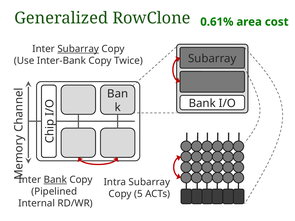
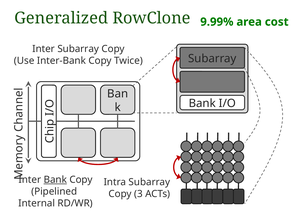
0.61%: 0.61% -> 9.99%
Subarray at (78, 49) underline: present -> none
5: 5 -> 3
